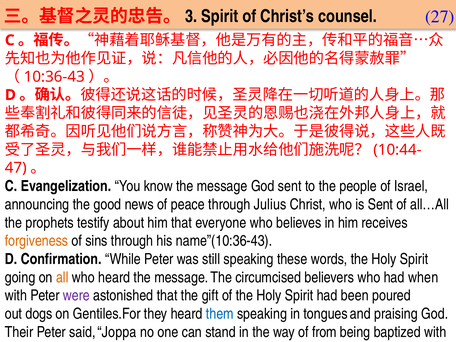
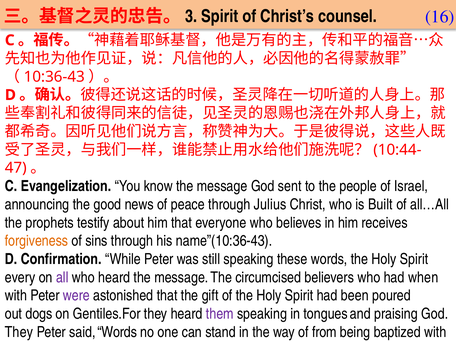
27: 27 -> 16
is Sent: Sent -> Built
going: going -> every
all colour: orange -> purple
them colour: blue -> purple
Their at (19, 332): Their -> They
said Joppa: Joppa -> Words
